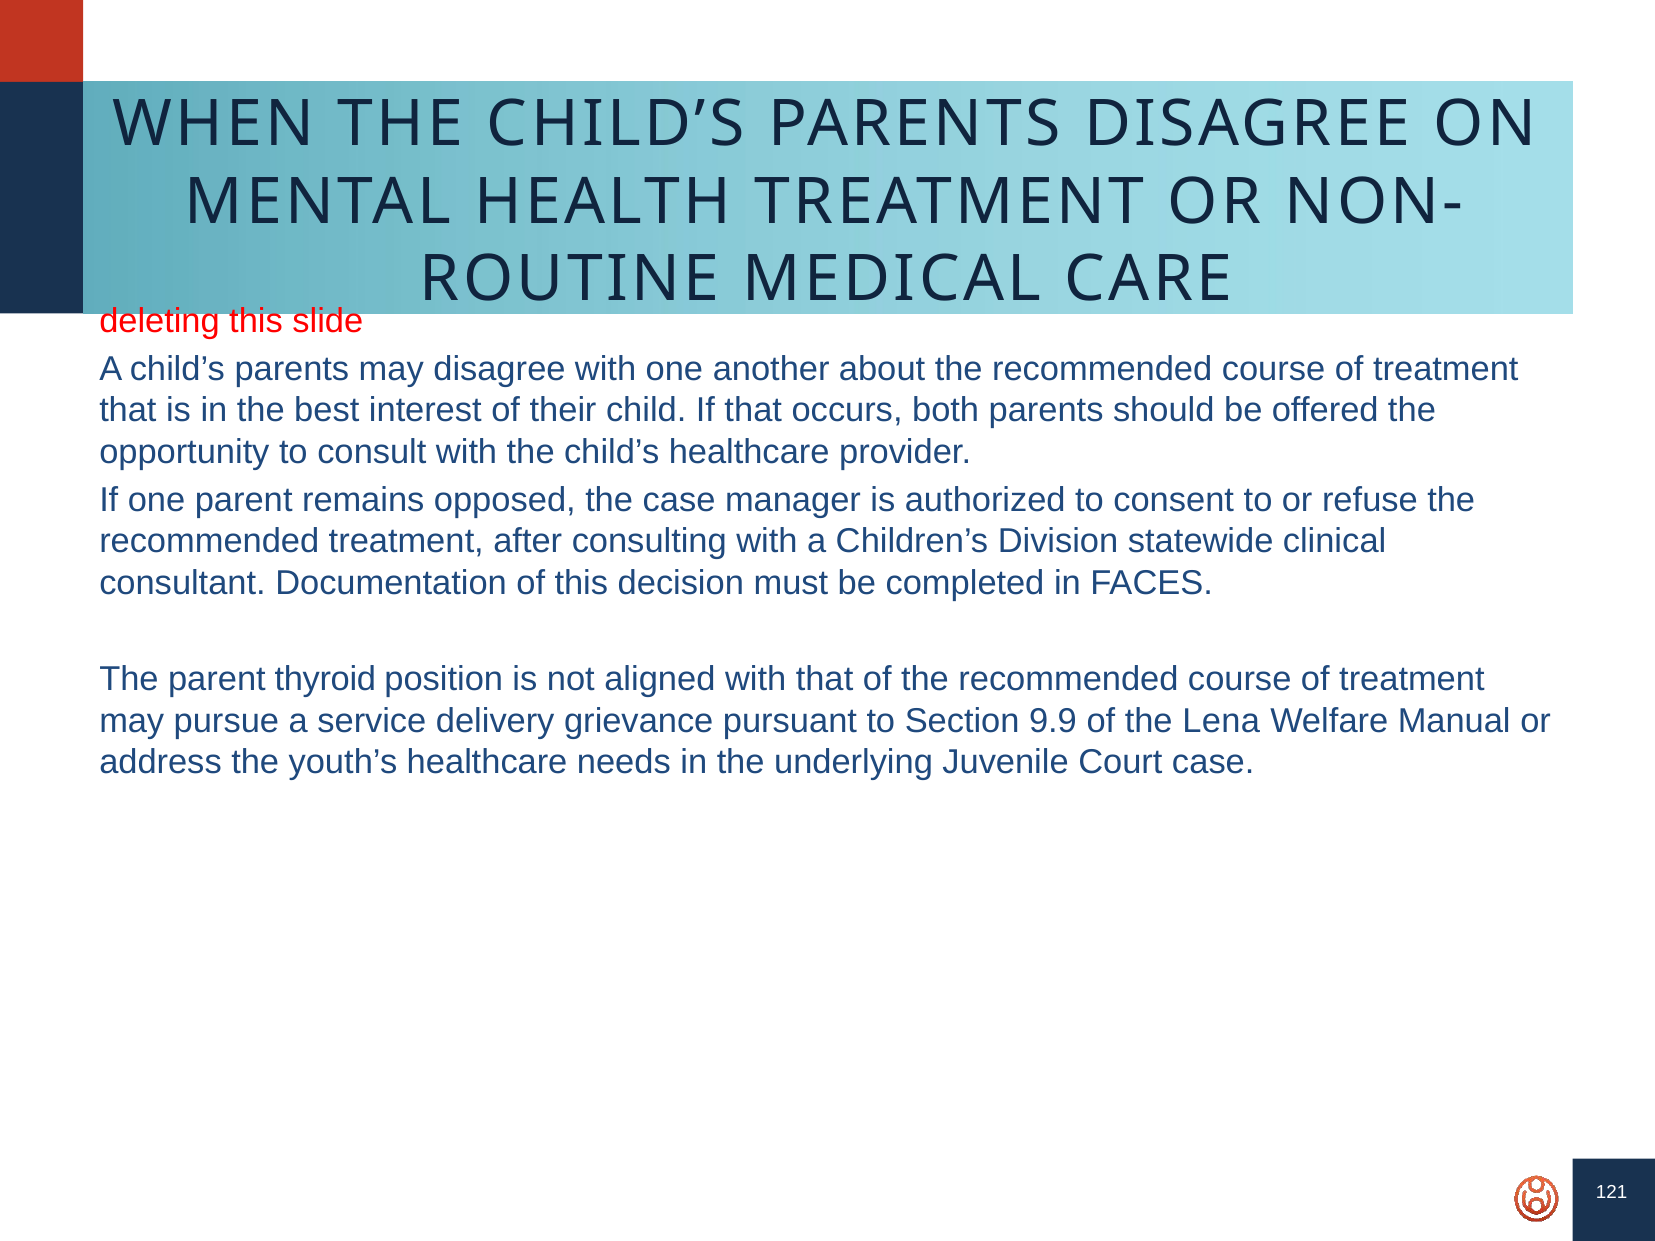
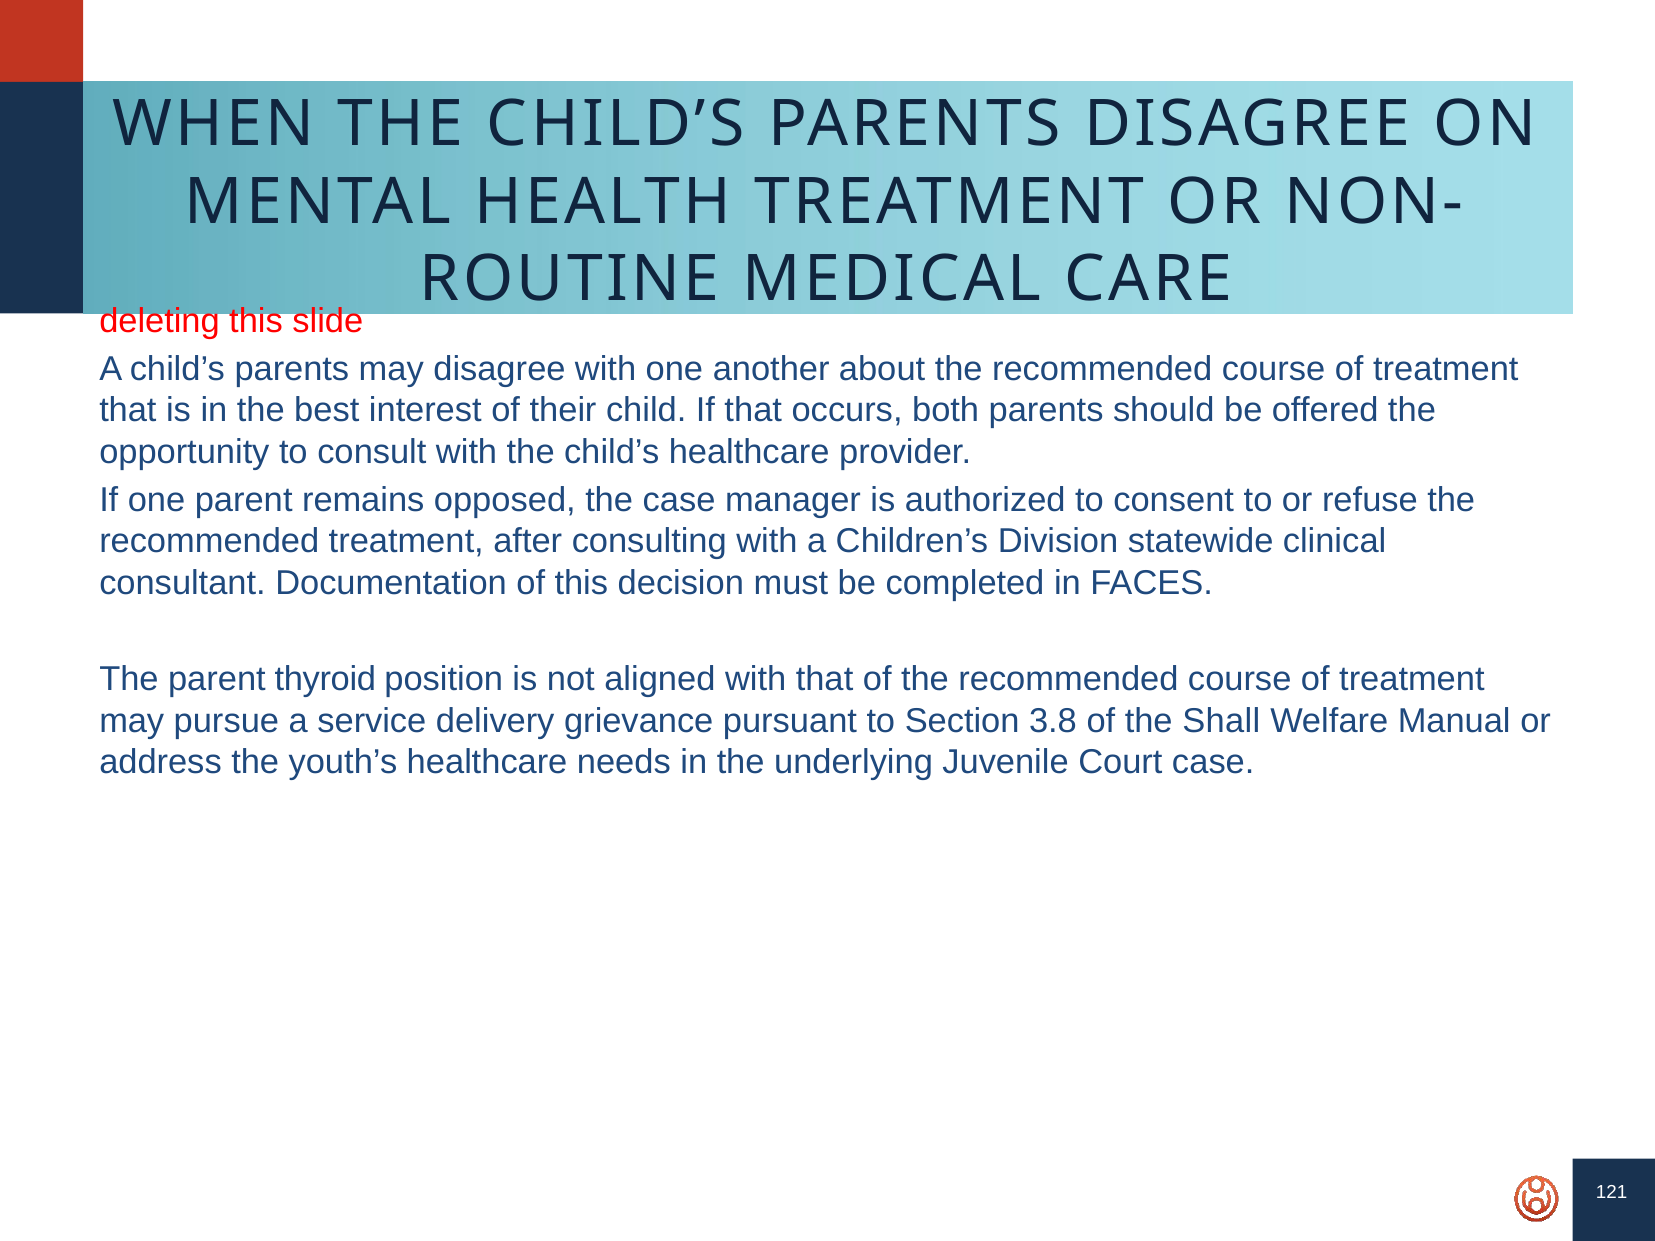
9.9: 9.9 -> 3.8
Lena: Lena -> Shall
